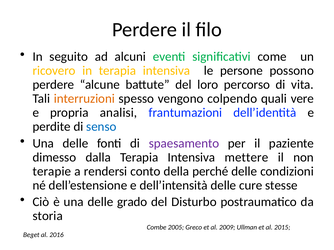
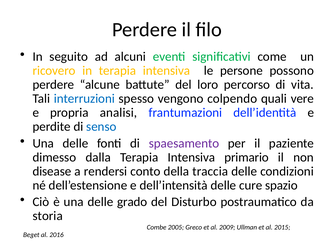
interruzioni colour: orange -> blue
mettere: mettere -> primario
terapie: terapie -> disease
perché: perché -> traccia
stesse: stesse -> spazio
